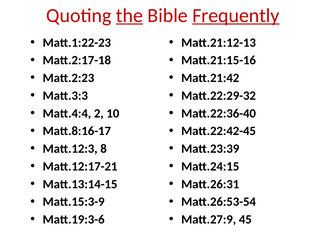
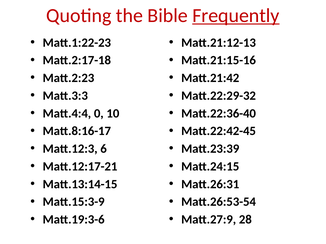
the underline: present -> none
2: 2 -> 0
8: 8 -> 6
45: 45 -> 28
